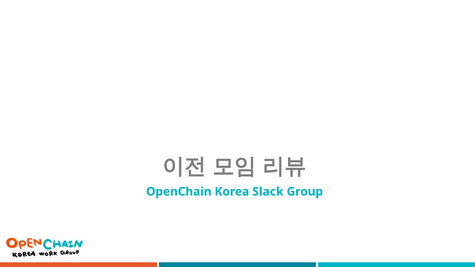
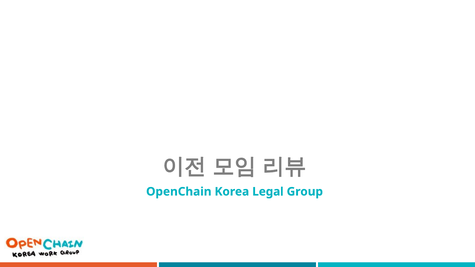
Slack: Slack -> Legal
